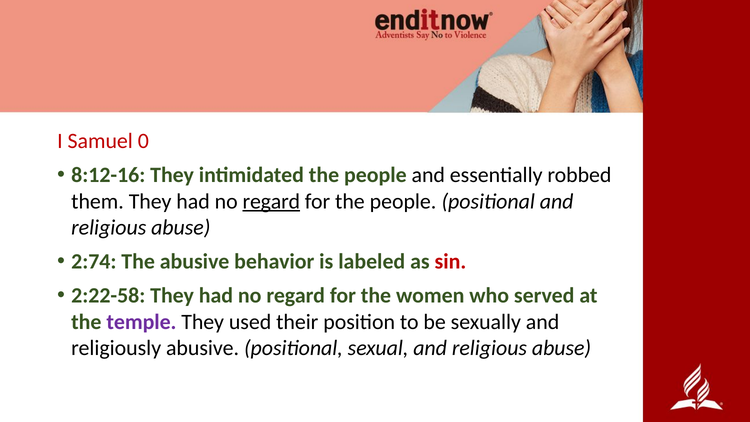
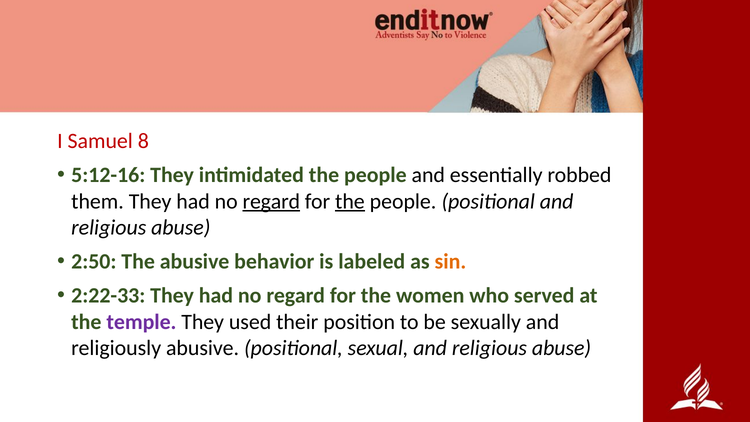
0: 0 -> 8
8:12-16: 8:12-16 -> 5:12-16
the at (350, 201) underline: none -> present
2:74: 2:74 -> 2:50
sin colour: red -> orange
2:22-58: 2:22-58 -> 2:22-33
